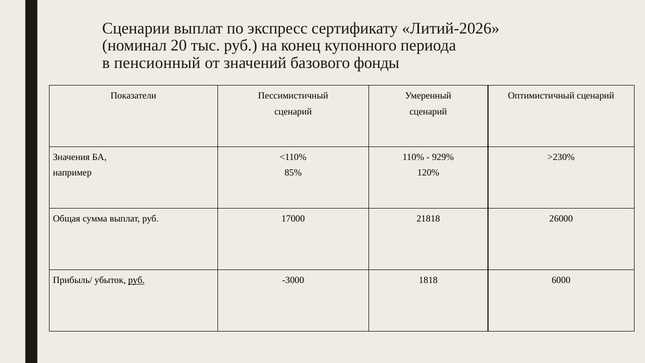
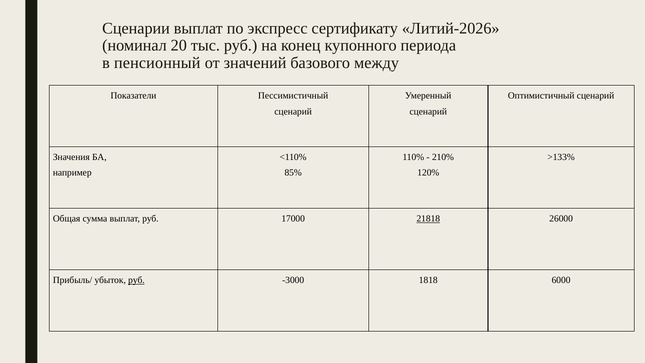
фонды: фонды -> между
929%: 929% -> 210%
>230%: >230% -> >133%
21818 underline: none -> present
